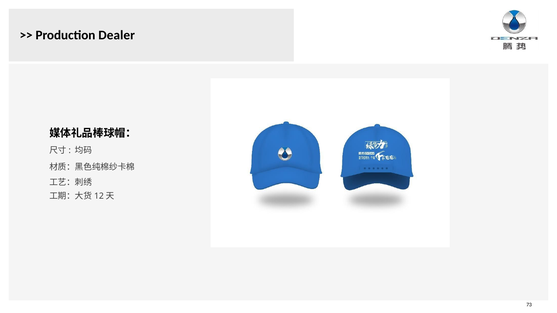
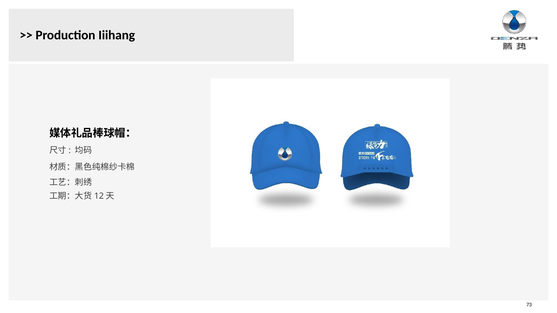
Dealer: Dealer -> Iiihang
